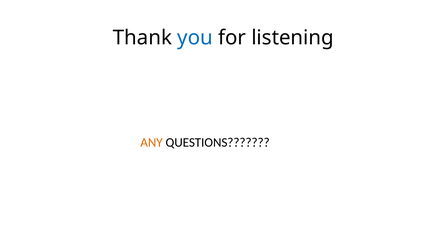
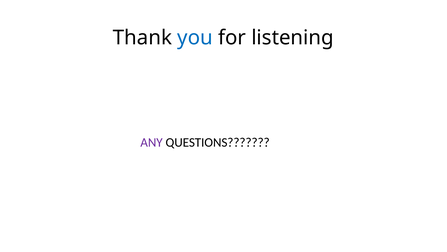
ANY colour: orange -> purple
